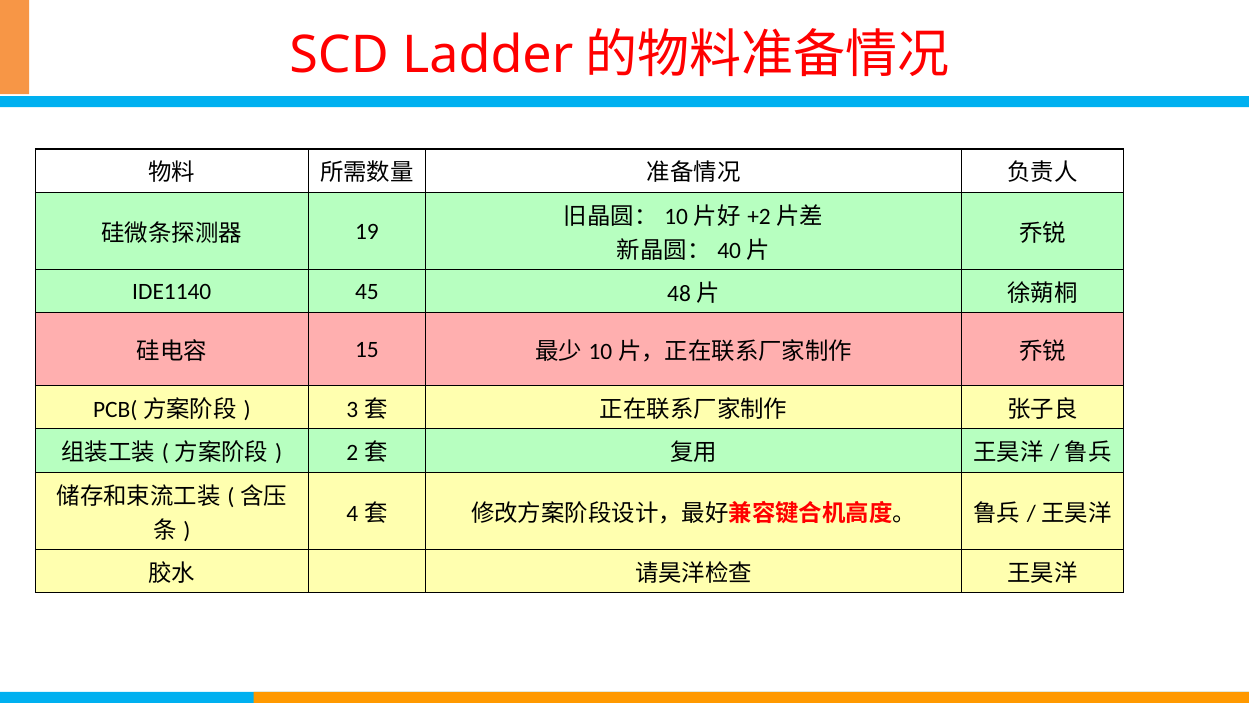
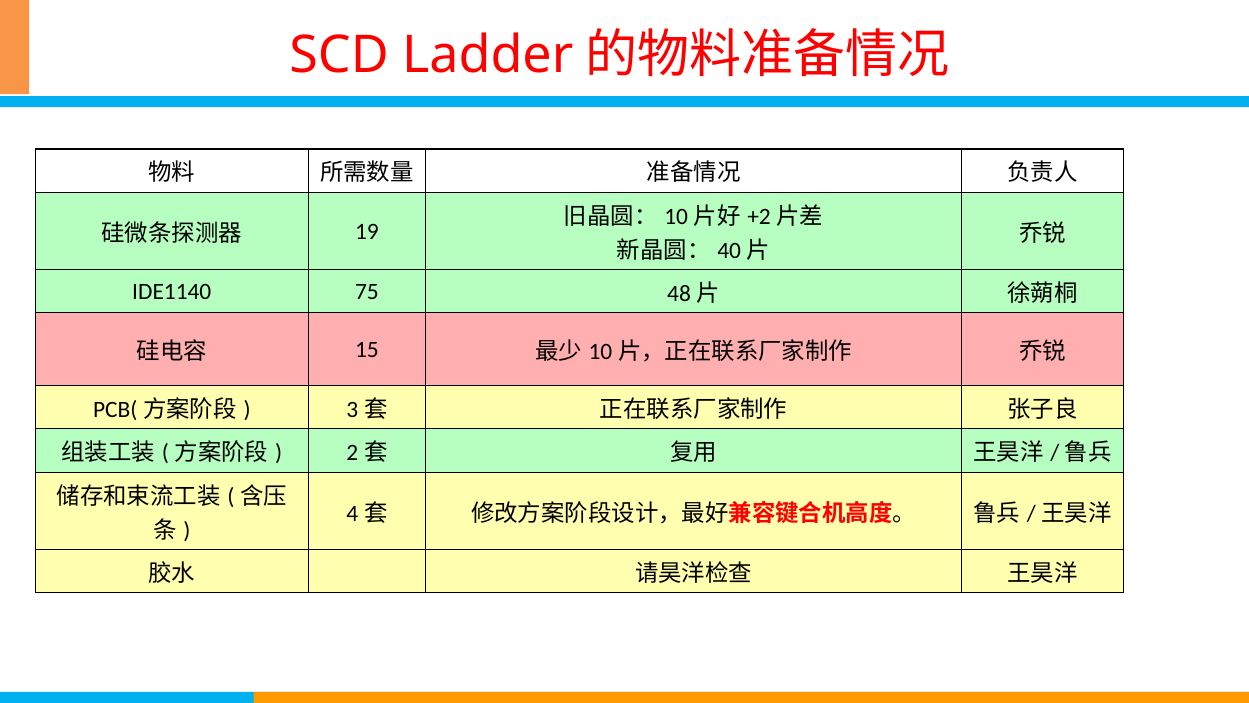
45: 45 -> 75
